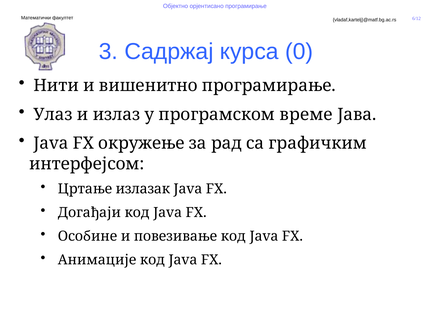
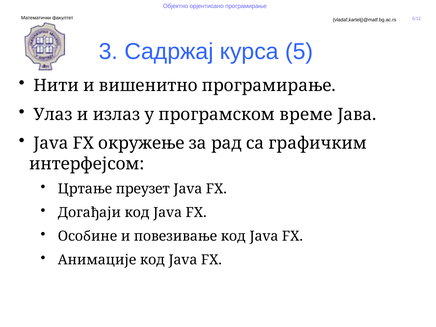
0: 0 -> 5
излазак: излазак -> преузет
